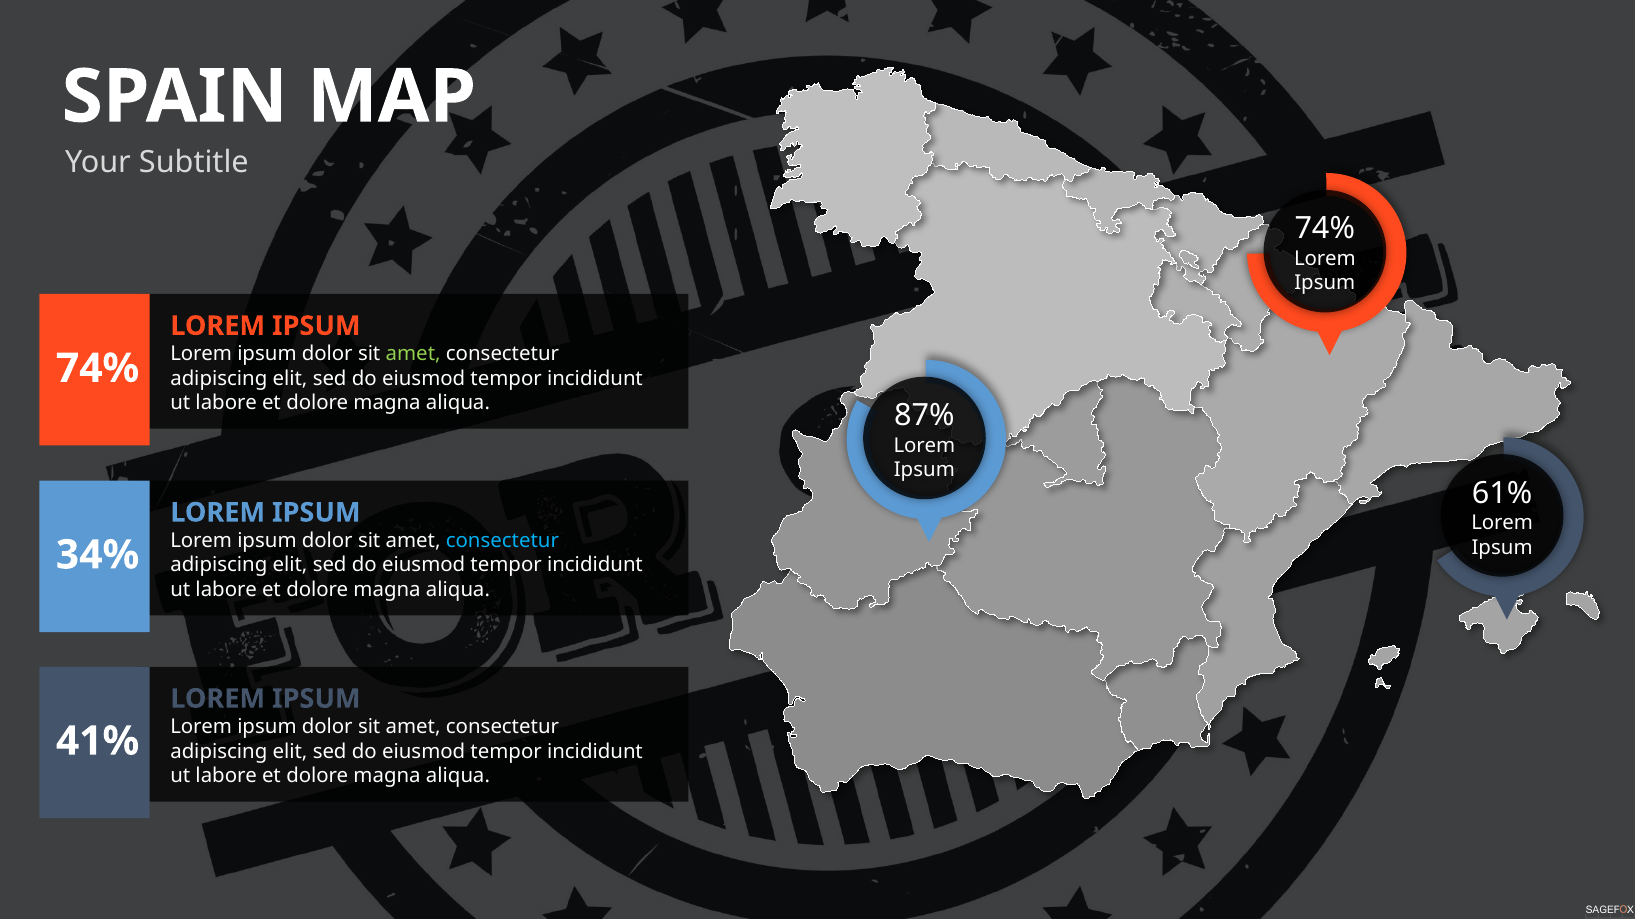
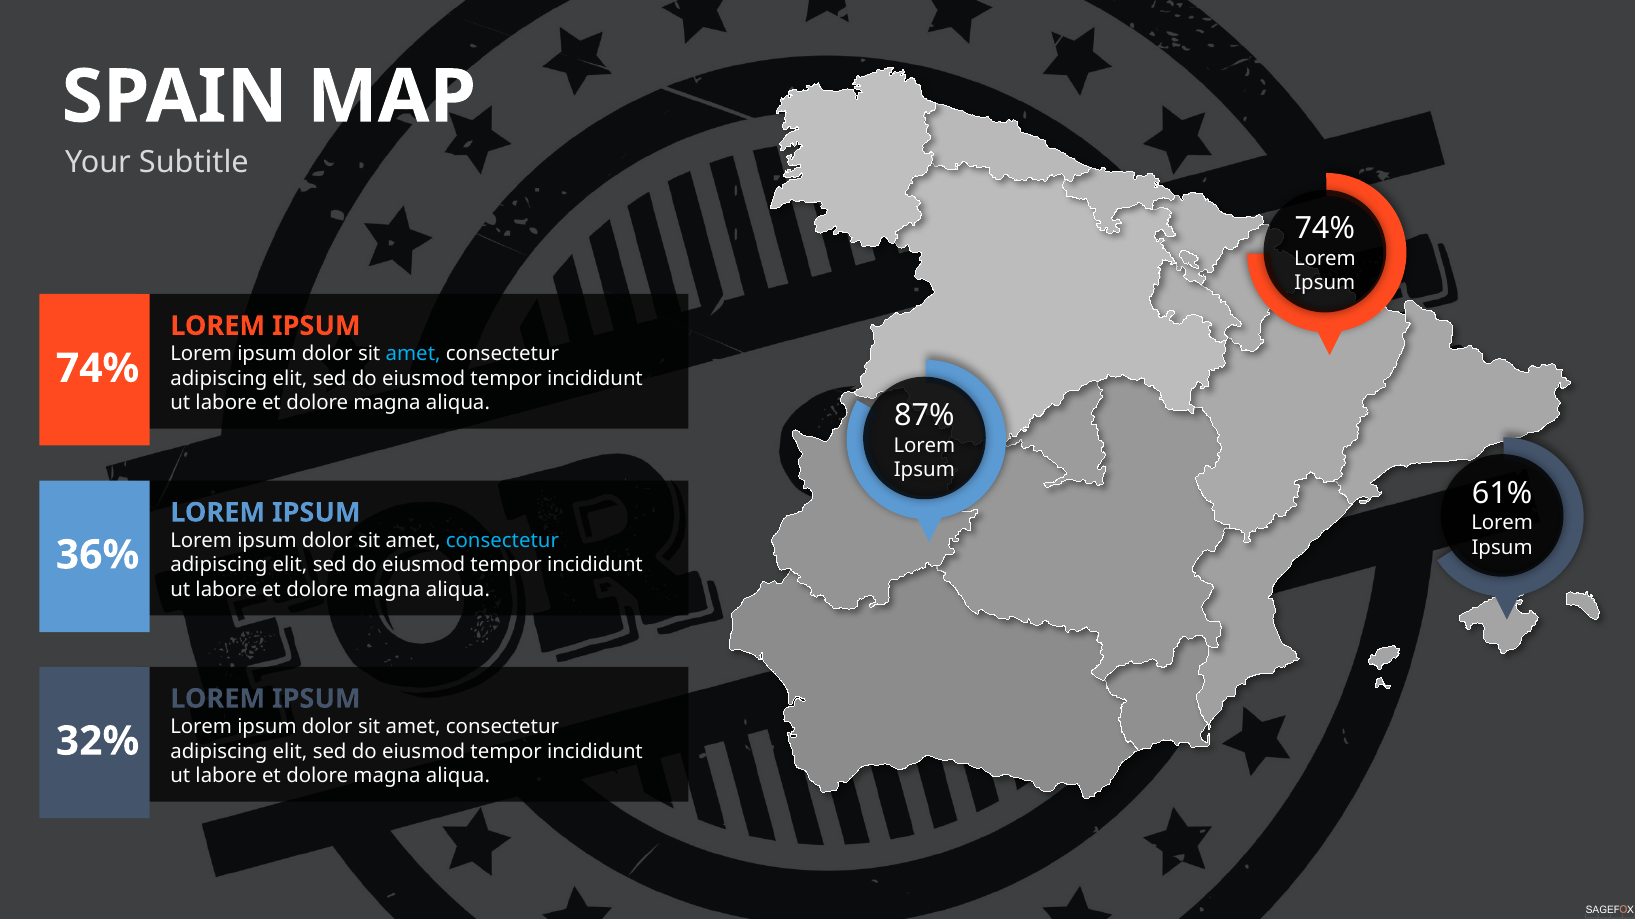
amet at (413, 354) colour: light green -> light blue
34%: 34% -> 36%
41%: 41% -> 32%
